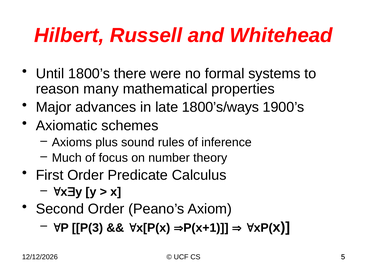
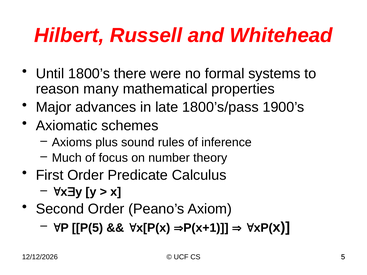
1800’s/ways: 1800’s/ways -> 1800’s/pass
P(3: P(3 -> P(5
